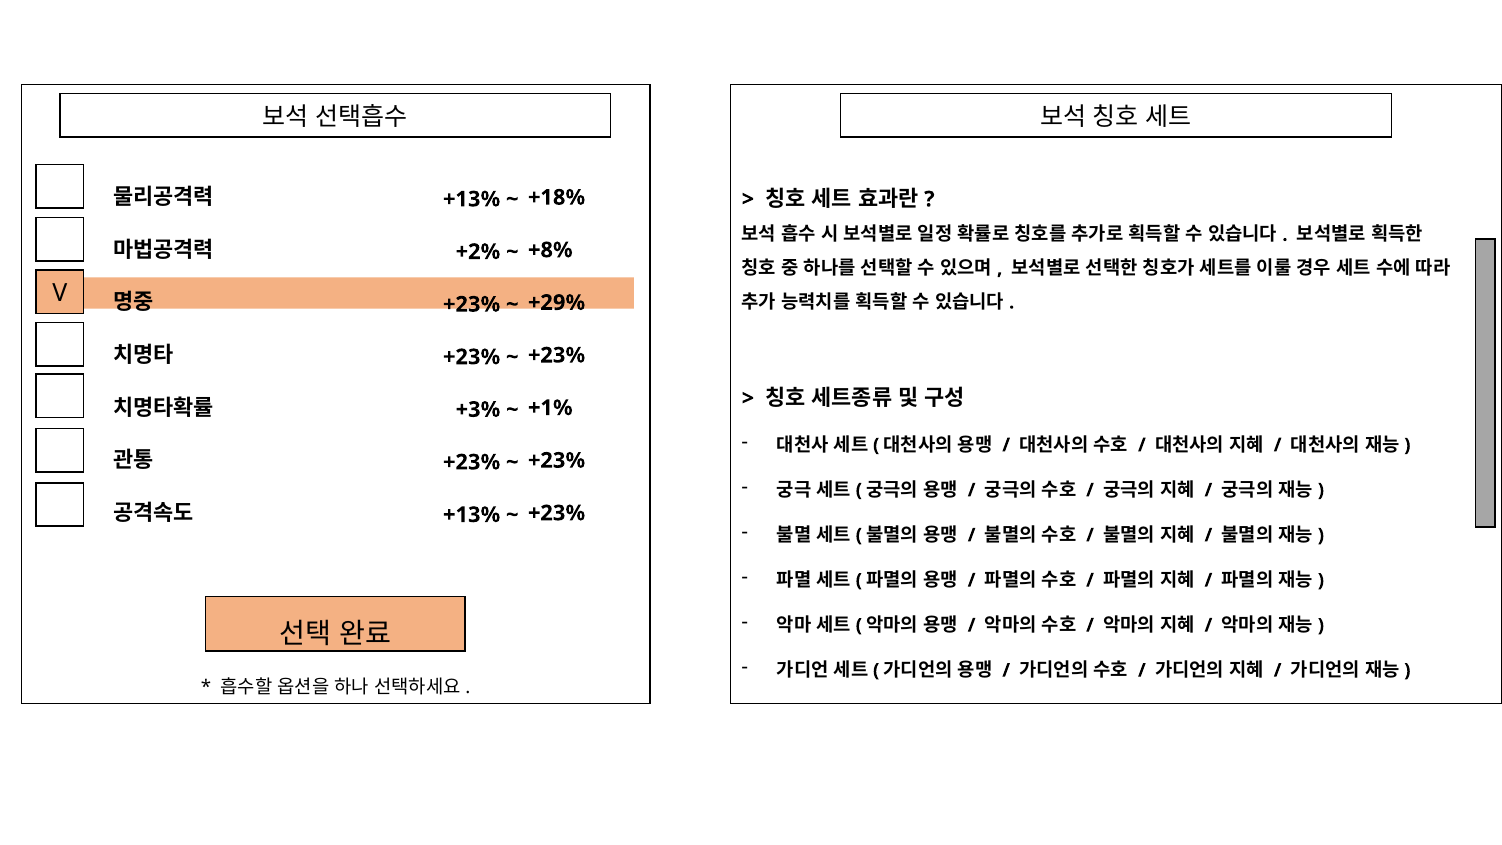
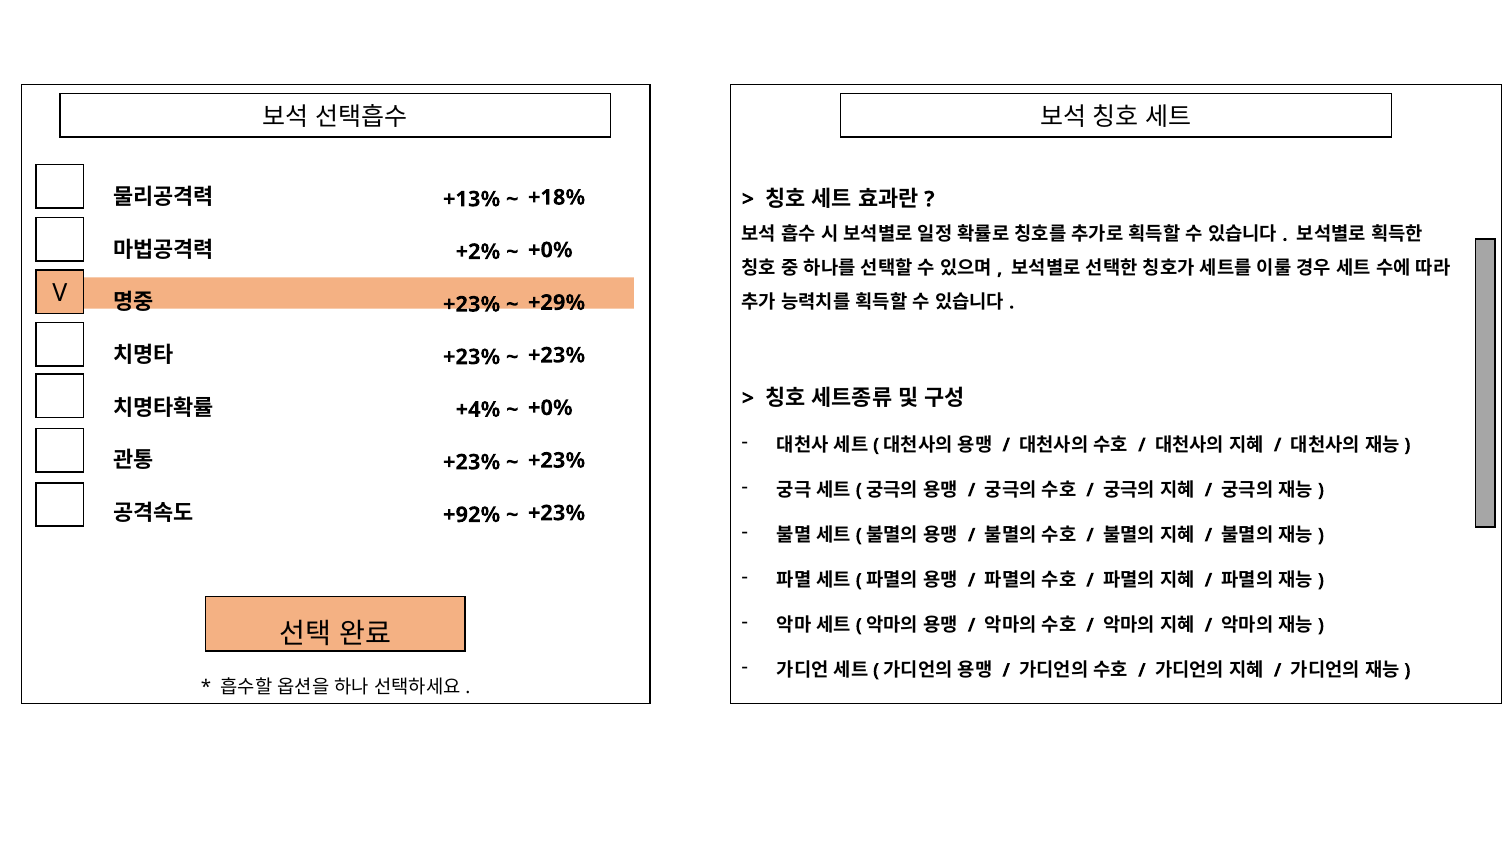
+8% at (550, 250): +8% -> +0%
+1% at (550, 408): +1% -> +0%
+3%: +3% -> +4%
+13% at (472, 515): +13% -> +92%
